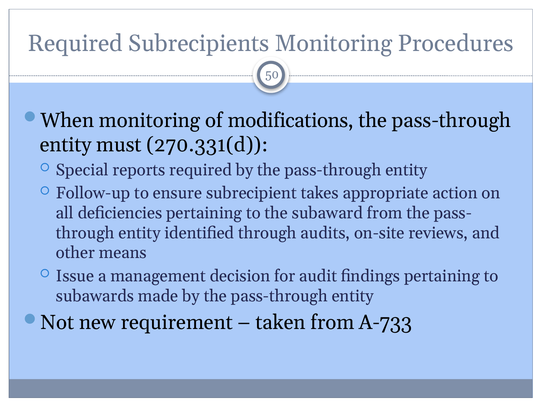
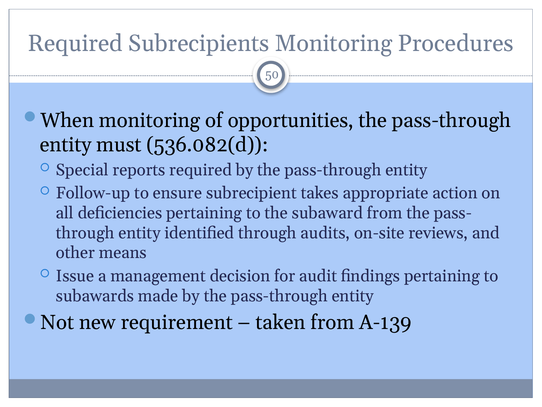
modifications: modifications -> opportunities
270.331(d: 270.331(d -> 536.082(d
A-733: A-733 -> A-139
